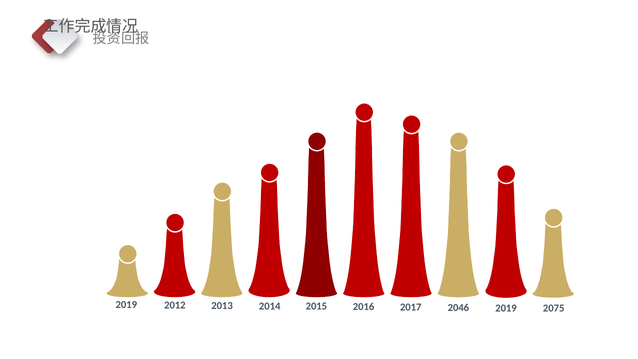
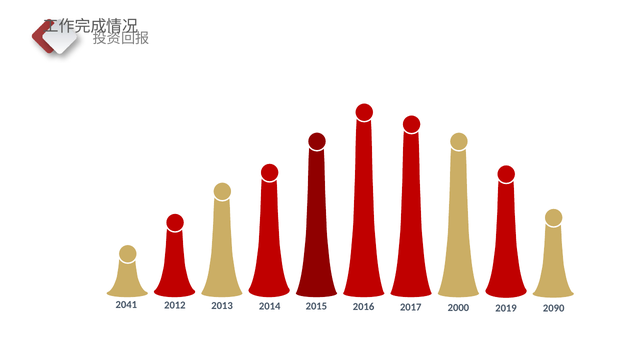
2019 at (126, 305): 2019 -> 2041
2046: 2046 -> 2000
2075: 2075 -> 2090
